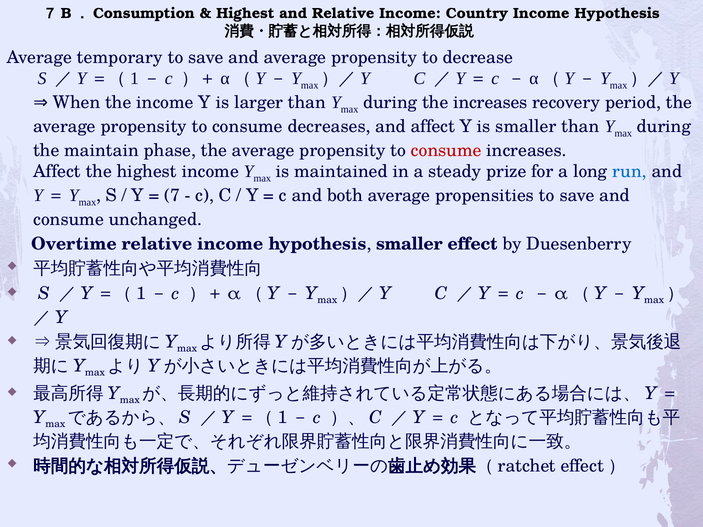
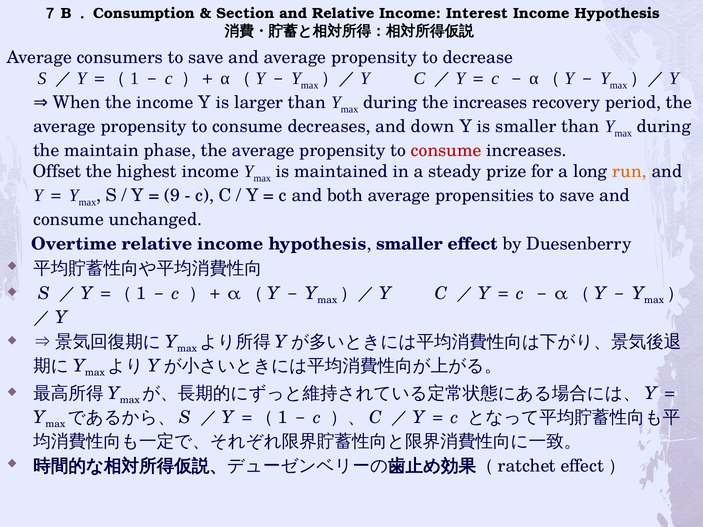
Highest at (245, 13): Highest -> Section
Country: Country -> Interest
temporary: temporary -> consumers
and affect: affect -> down
Affect at (57, 172): Affect -> Offset
run colour: blue -> orange
7: 7 -> 9
